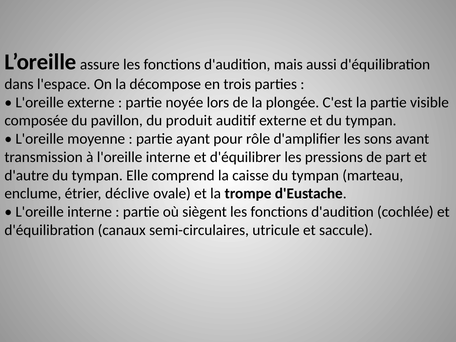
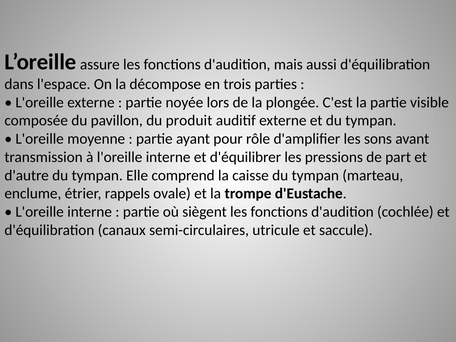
déclive: déclive -> rappels
